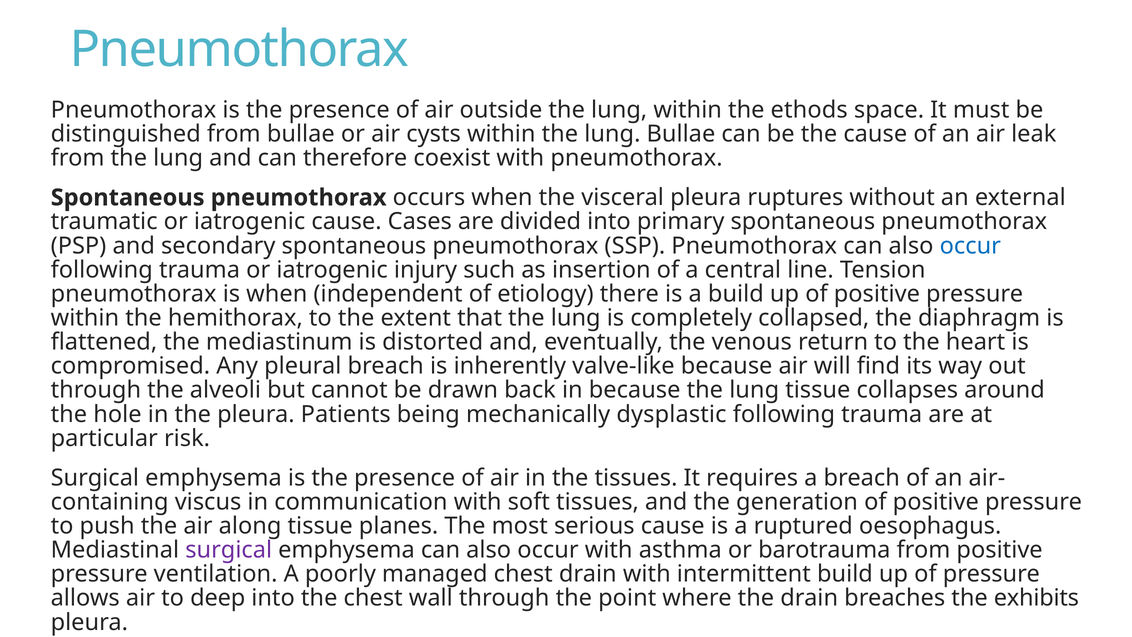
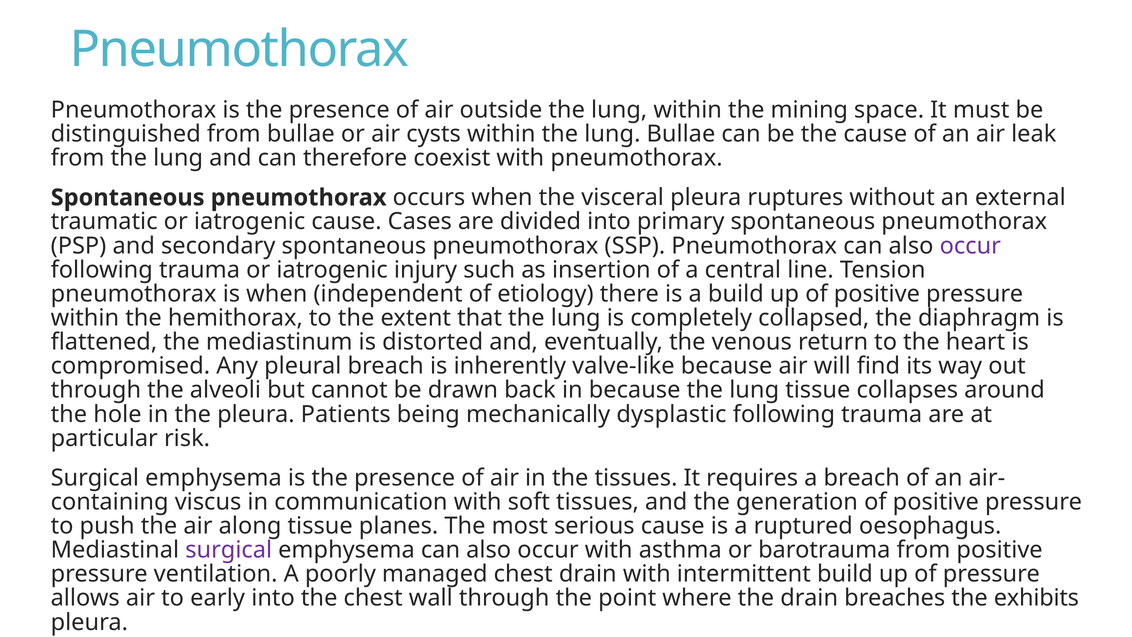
ethods: ethods -> mining
occur at (970, 246) colour: blue -> purple
deep: deep -> early
